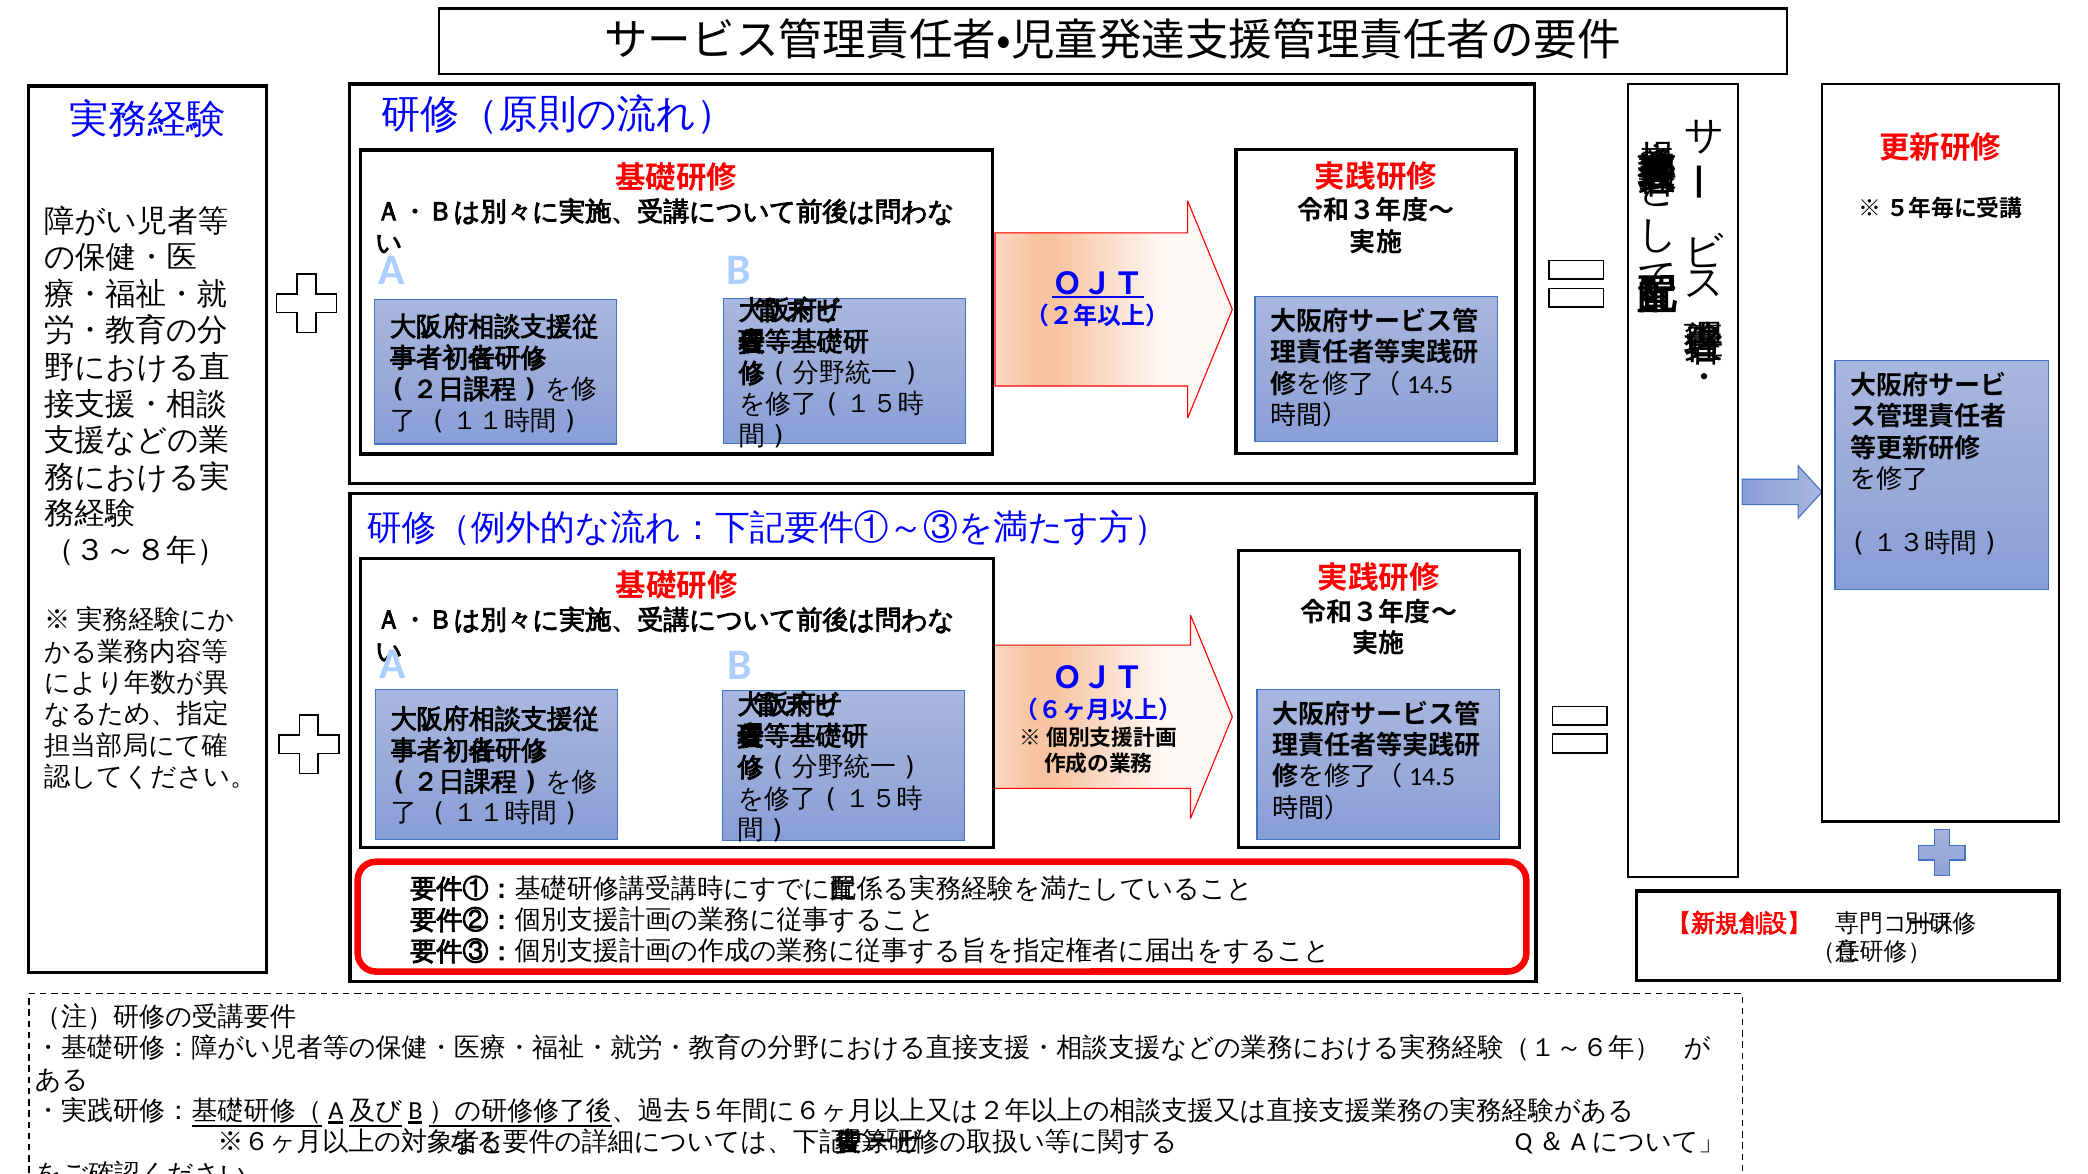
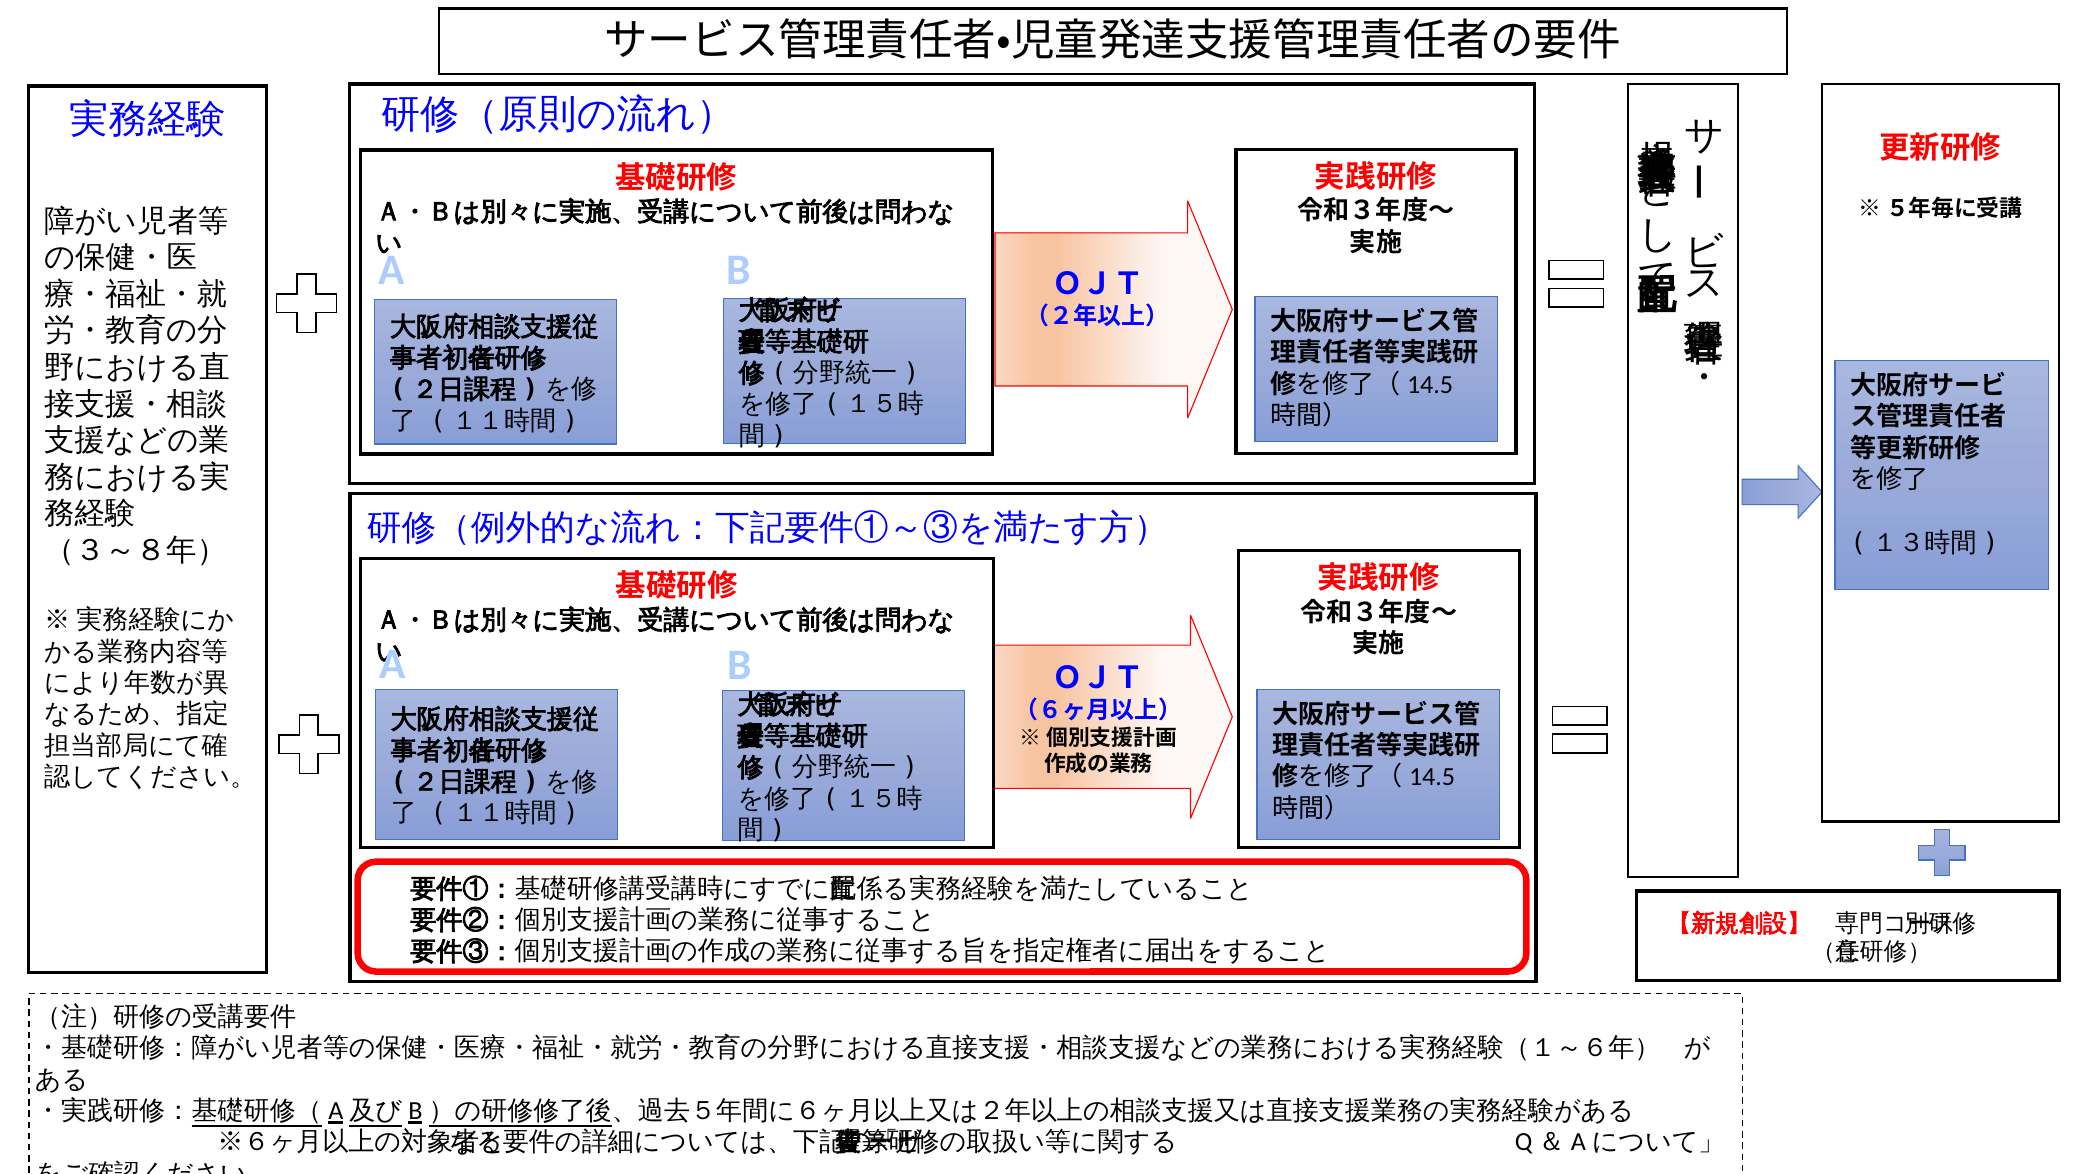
ＯＪＴ at (1098, 284) underline: present -> none
